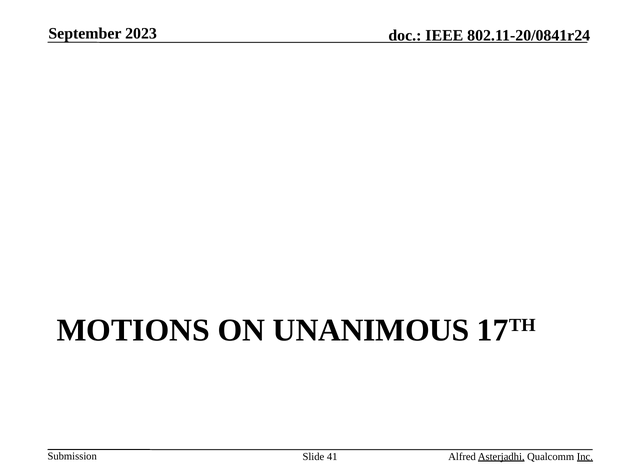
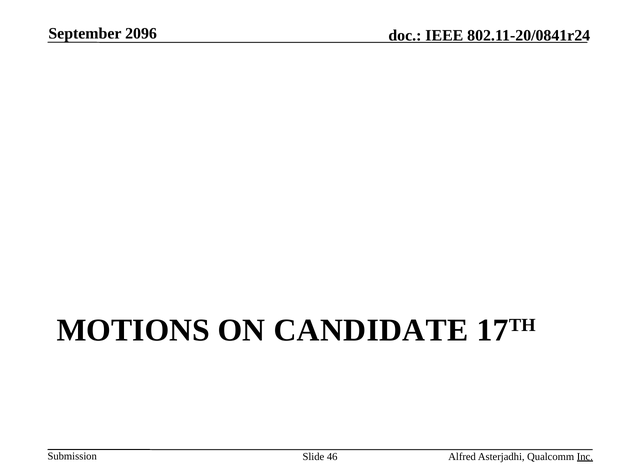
2023: 2023 -> 2096
UNANIMOUS: UNANIMOUS -> CANDIDATE
41: 41 -> 46
Asterjadhi underline: present -> none
